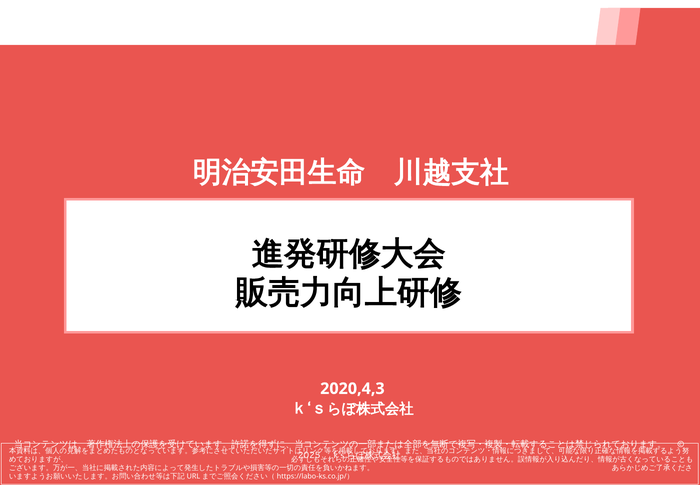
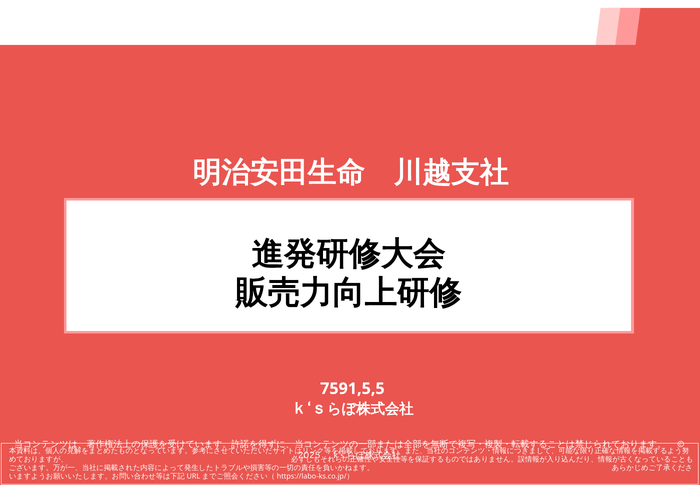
2020,4,3: 2020,4,3 -> 7591,5,5
